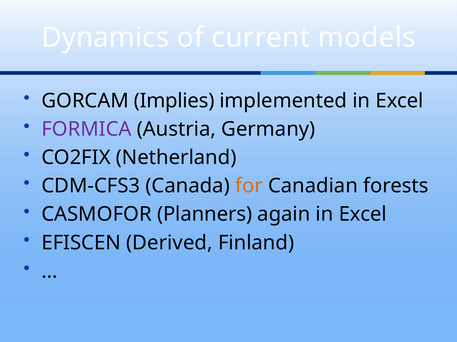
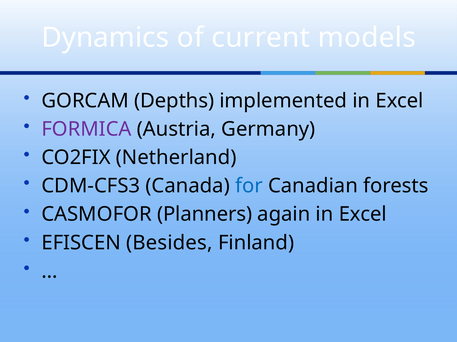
Implies: Implies -> Depths
for colour: orange -> blue
Derived: Derived -> Besides
